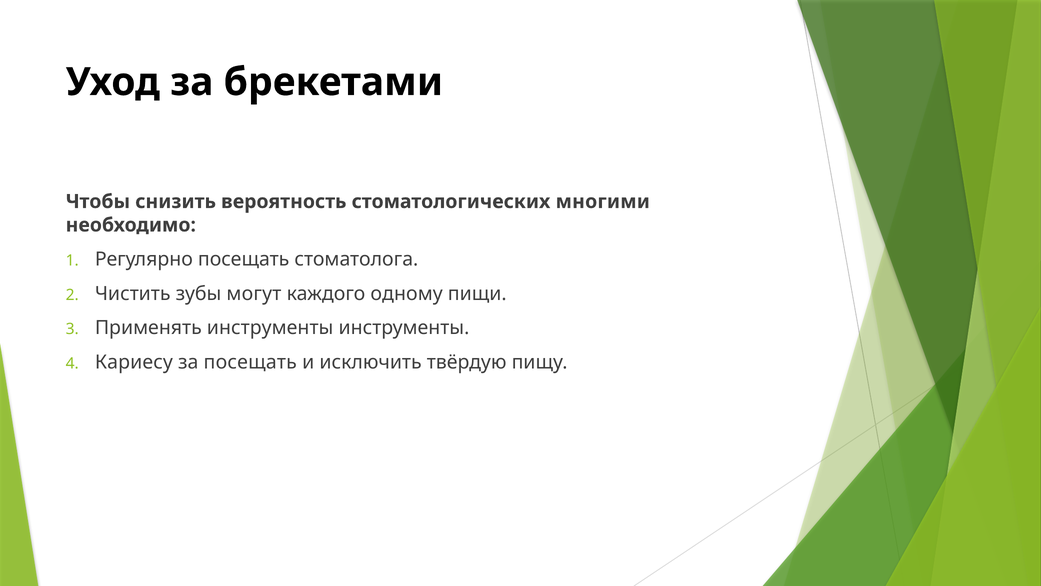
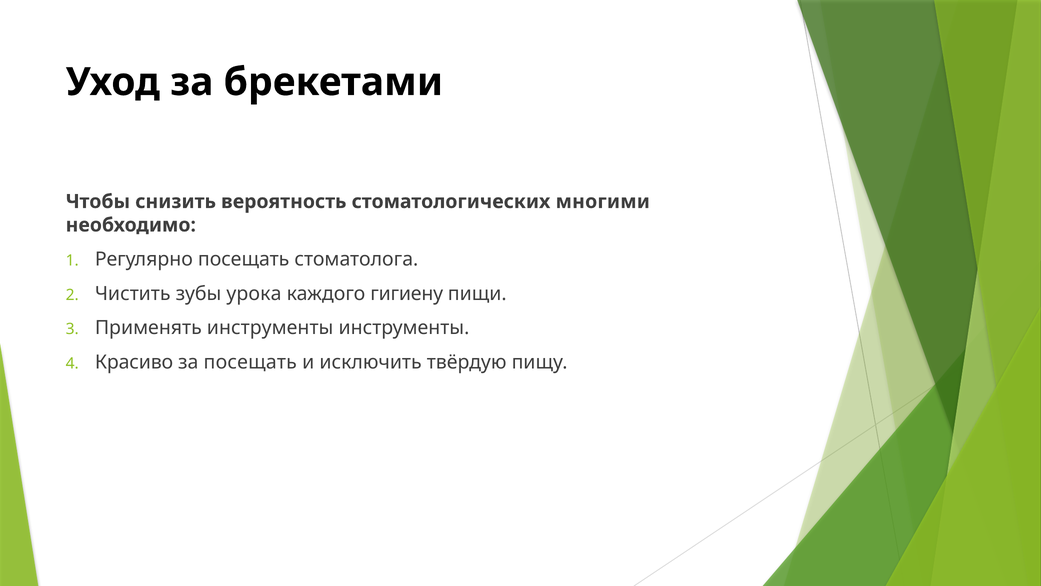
могут: могут -> урока
одному: одному -> гигиену
Кариесу: Кариесу -> Красиво
